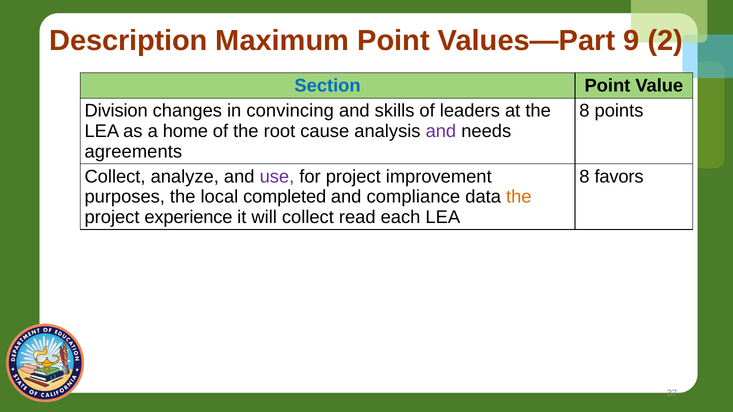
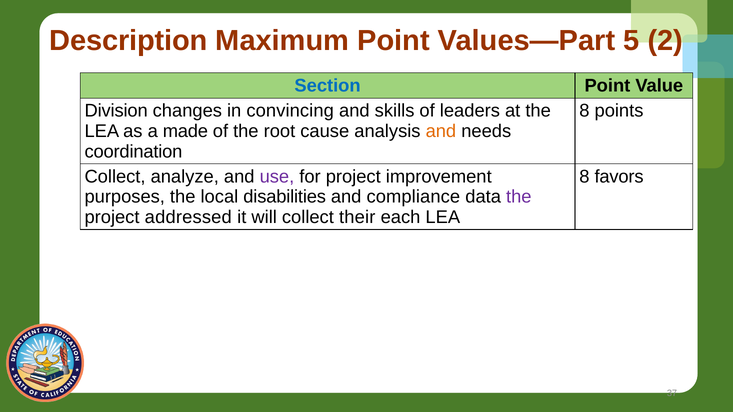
9: 9 -> 5
home: home -> made
and at (441, 131) colour: purple -> orange
agreements: agreements -> coordination
completed: completed -> disabilities
the at (519, 197) colour: orange -> purple
experience: experience -> addressed
read: read -> their
